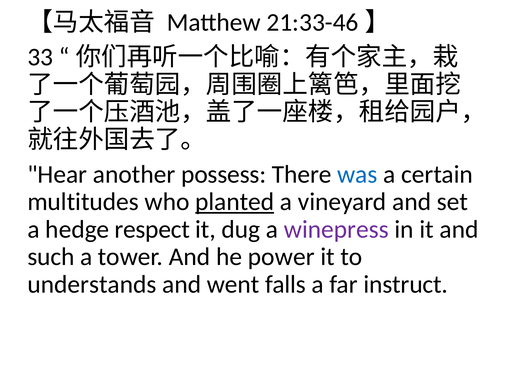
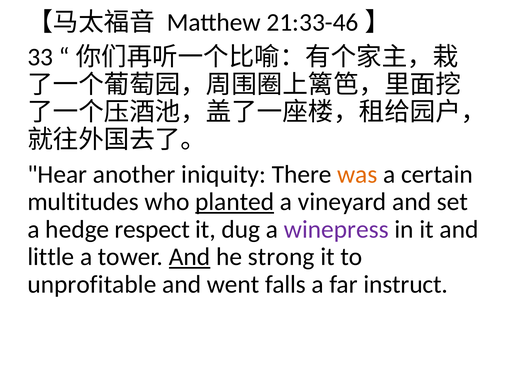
possess: possess -> iniquity
was colour: blue -> orange
such: such -> little
And at (190, 257) underline: none -> present
power: power -> strong
understands: understands -> unprofitable
